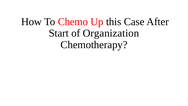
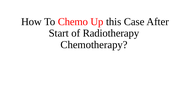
Organization: Organization -> Radiotherapy
